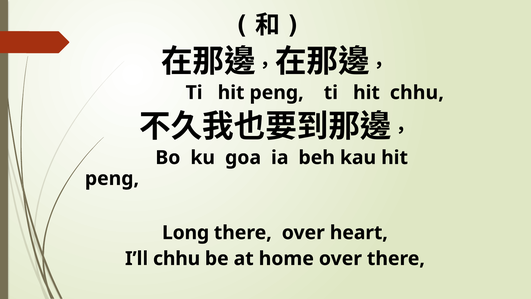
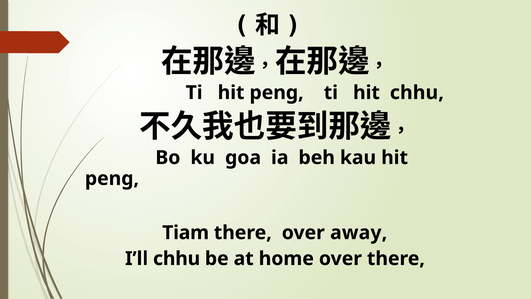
Long: Long -> Tiam
heart: heart -> away
